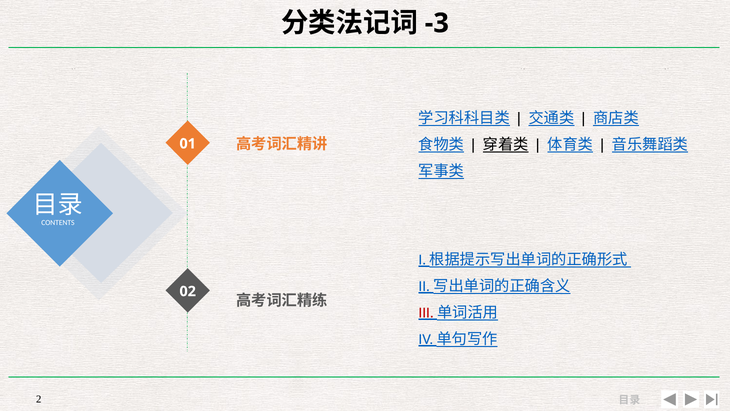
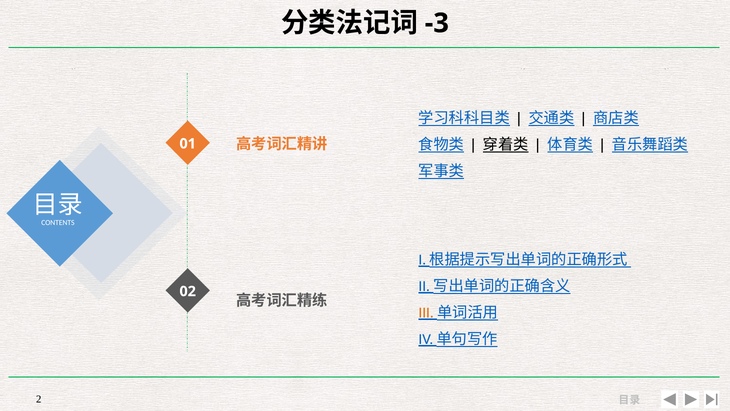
III colour: red -> orange
